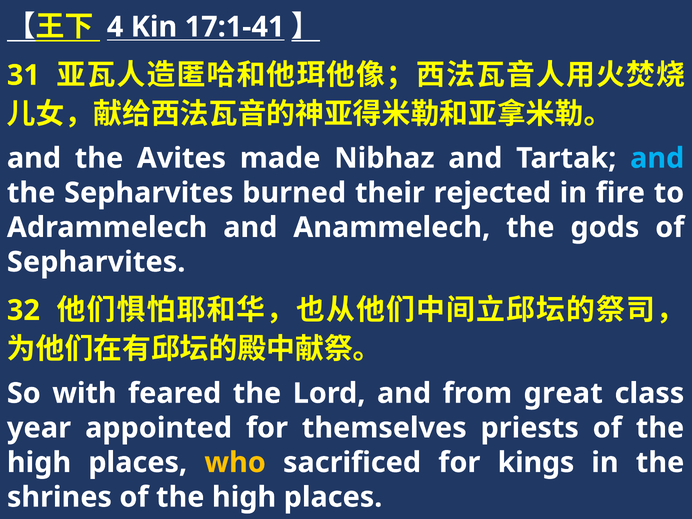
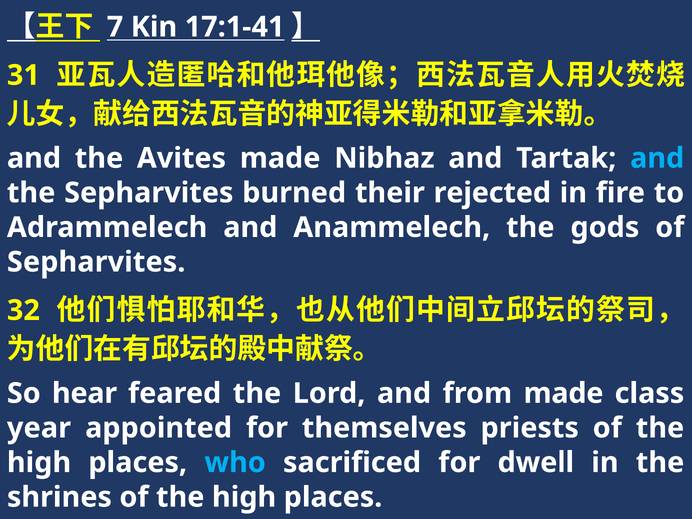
4: 4 -> 7
with: with -> hear
from great: great -> made
who colour: yellow -> light blue
kings: kings -> dwell
